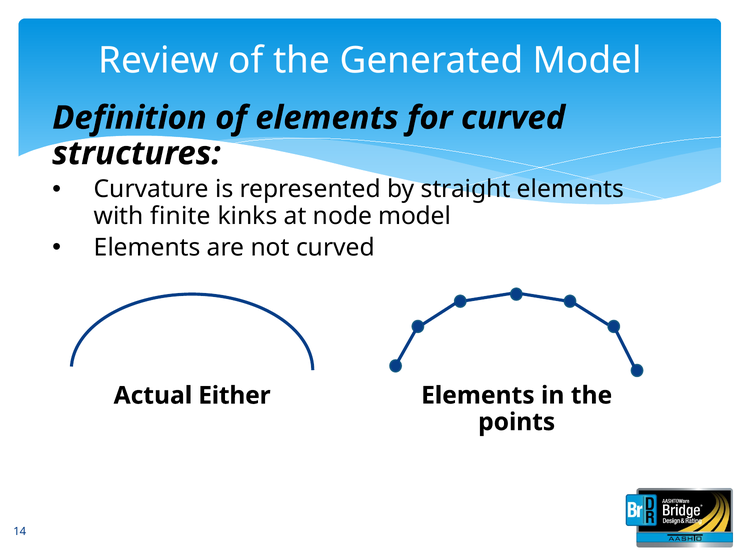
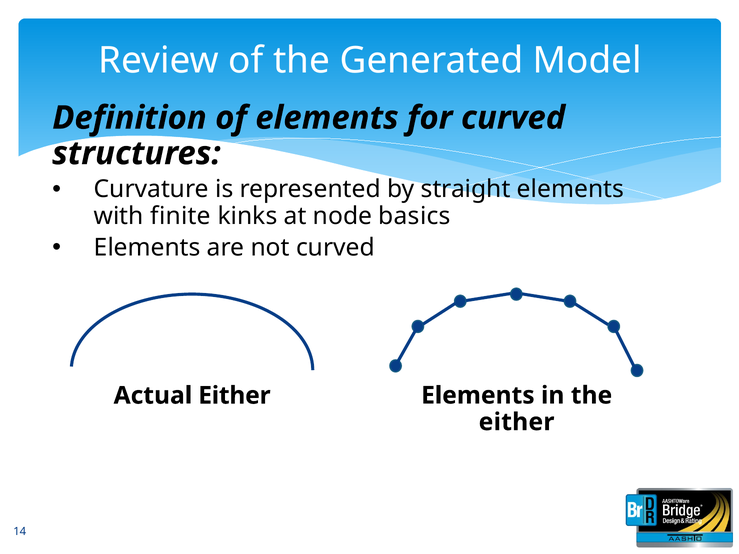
node model: model -> basics
points at (517, 422): points -> either
